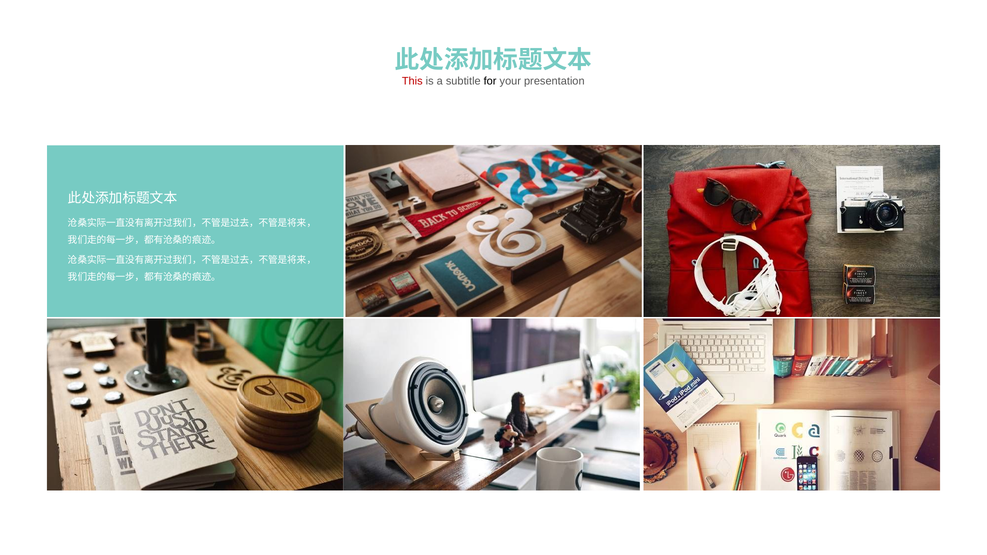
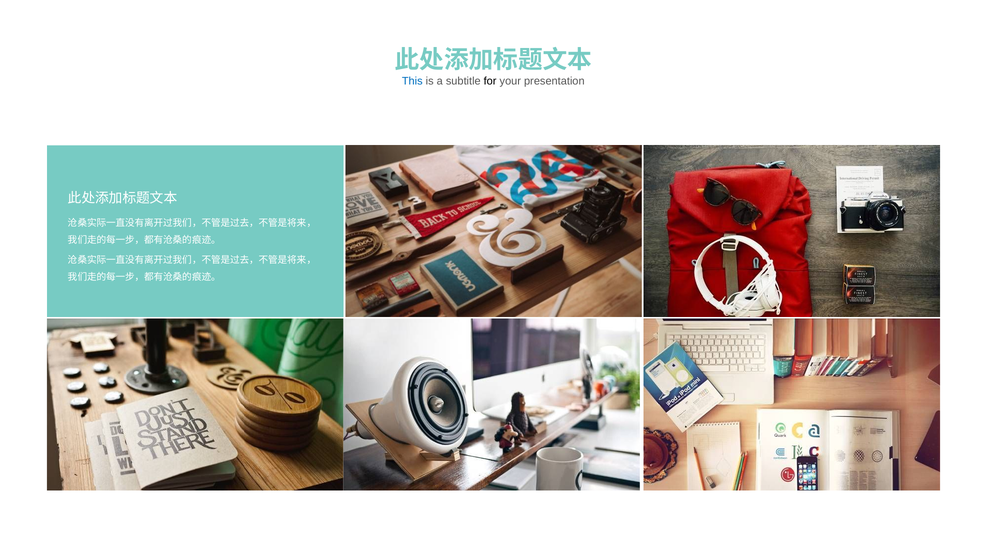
This colour: red -> blue
